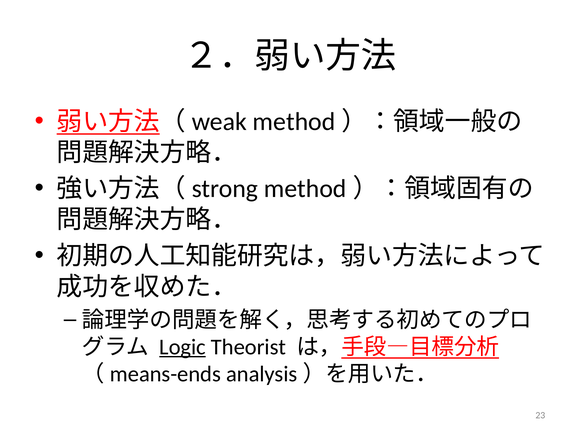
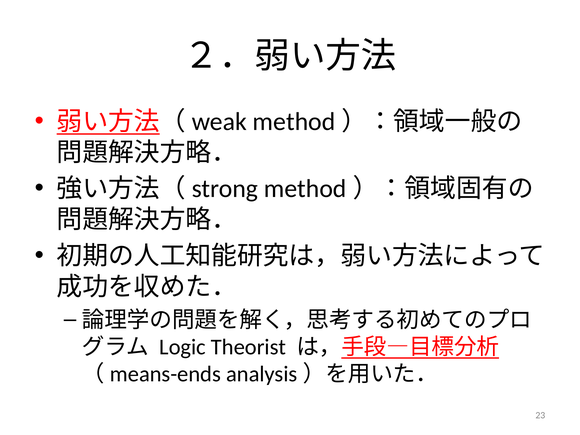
Logic underline: present -> none
